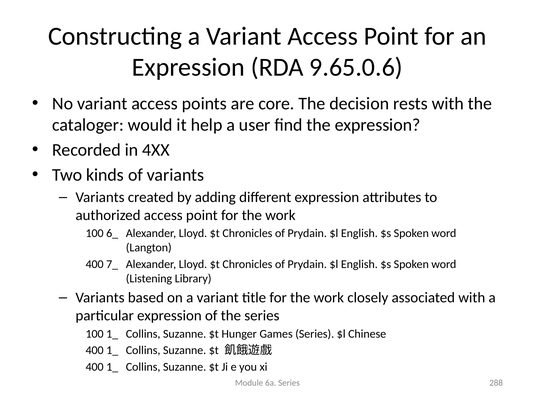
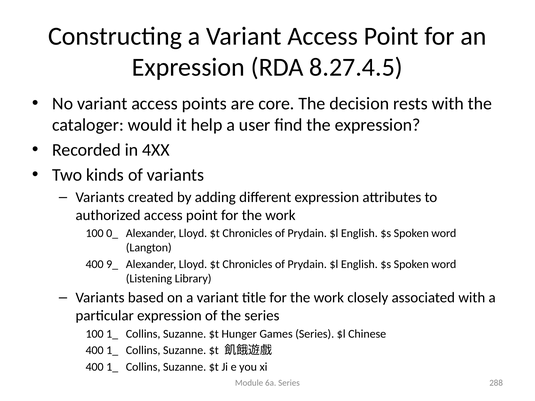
9.65.0.6: 9.65.0.6 -> 8.27.4.5
6_: 6_ -> 0_
7_: 7_ -> 9_
